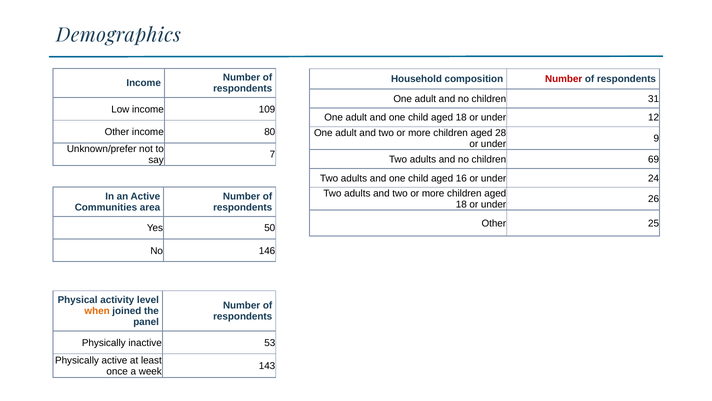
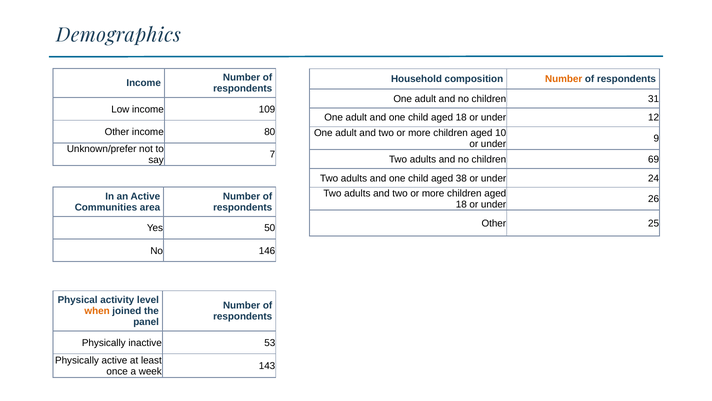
Number at (564, 79) colour: red -> orange
28: 28 -> 10
16: 16 -> 38
